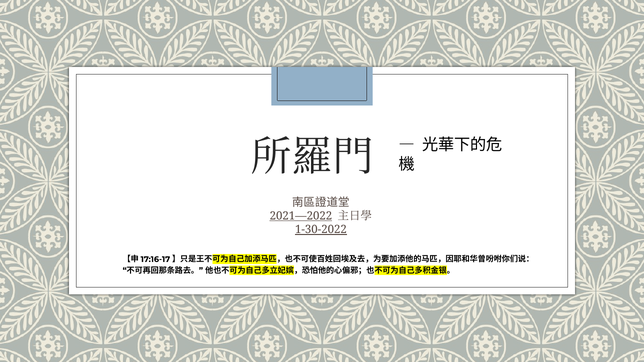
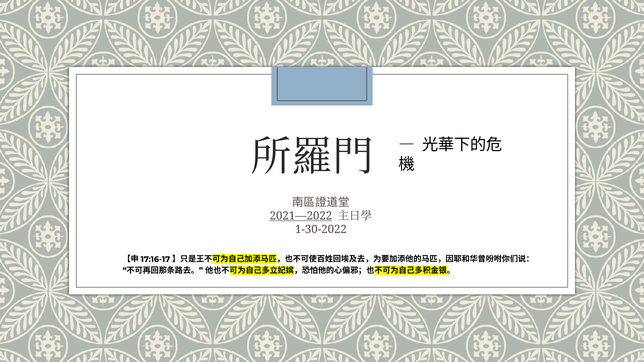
1-30-2022 underline: present -> none
